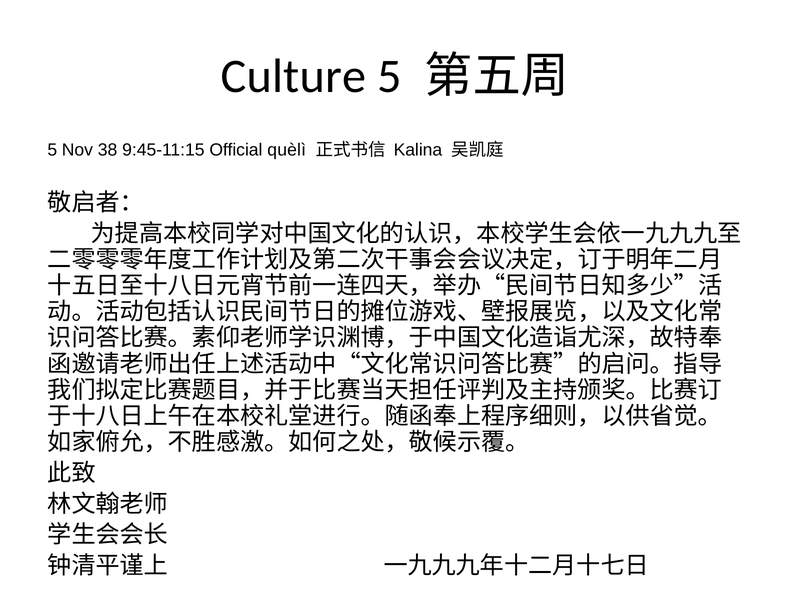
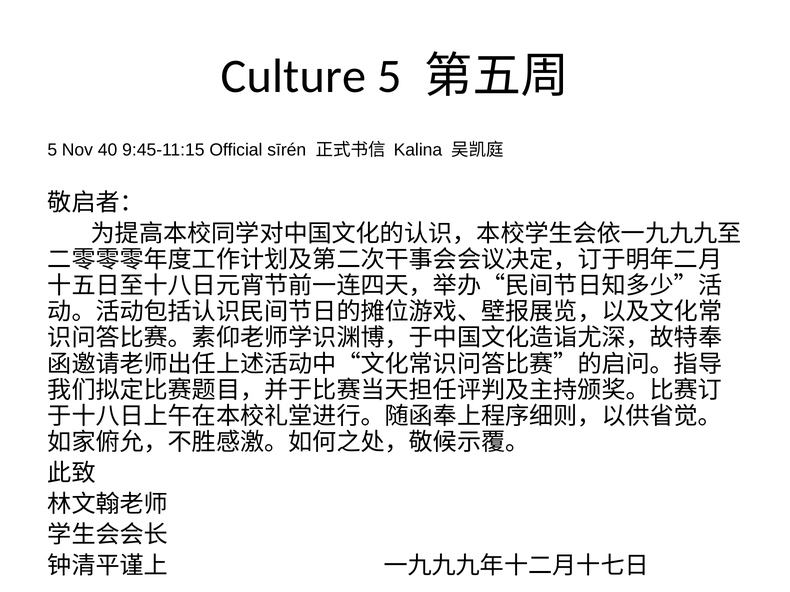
38: 38 -> 40
quèlì: quèlì -> sīrén
